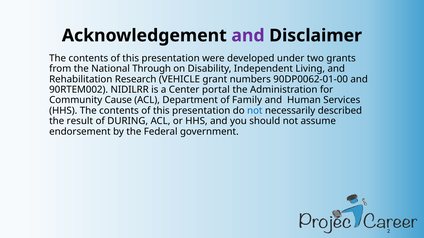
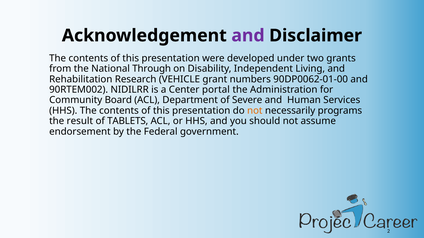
Cause: Cause -> Board
Family: Family -> Severe
not at (255, 111) colour: blue -> orange
described: described -> programs
DURING: DURING -> TABLETS
